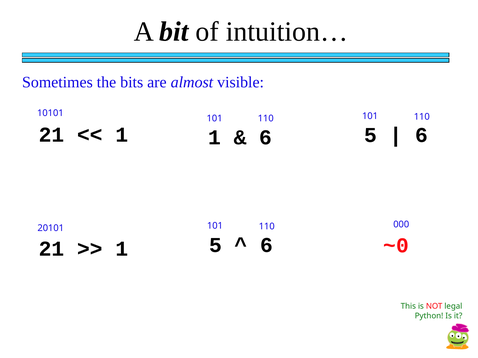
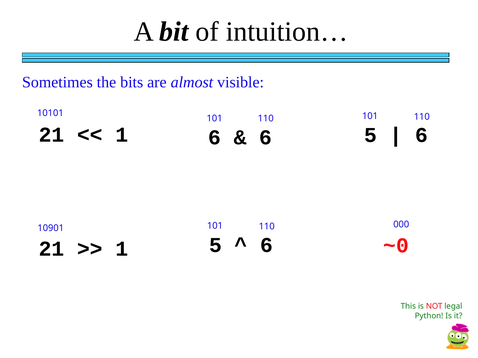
1 1: 1 -> 6
20101: 20101 -> 10901
